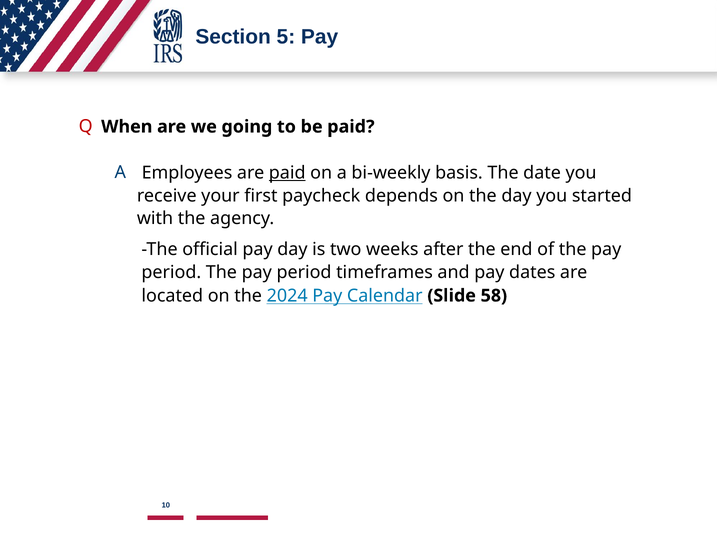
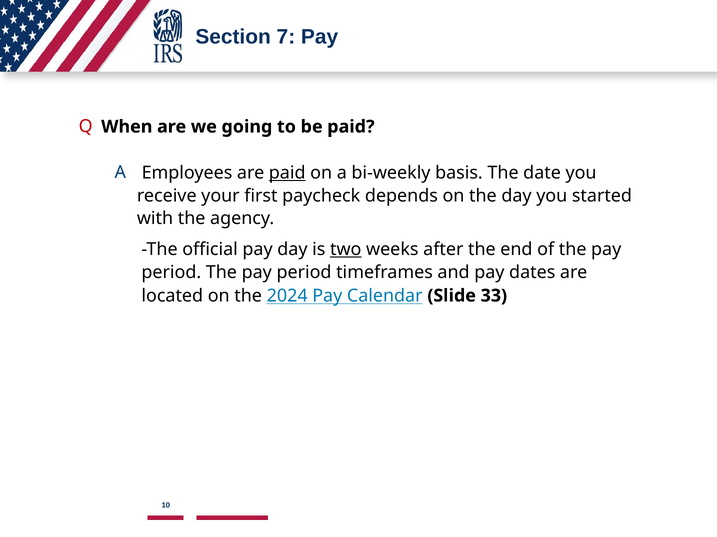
5: 5 -> 7
two underline: none -> present
58: 58 -> 33
